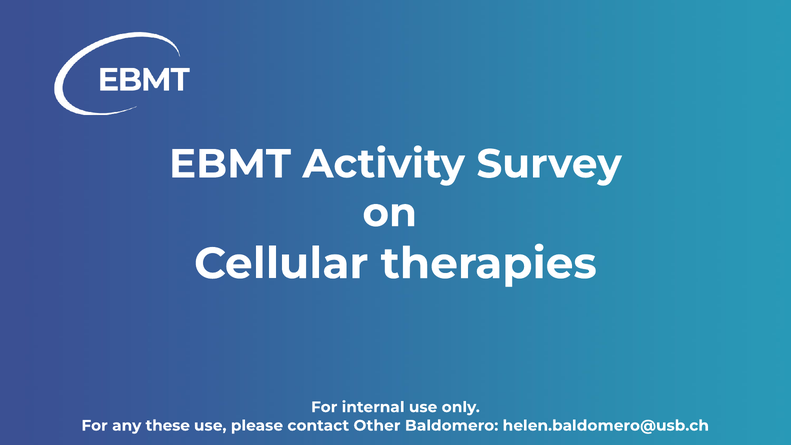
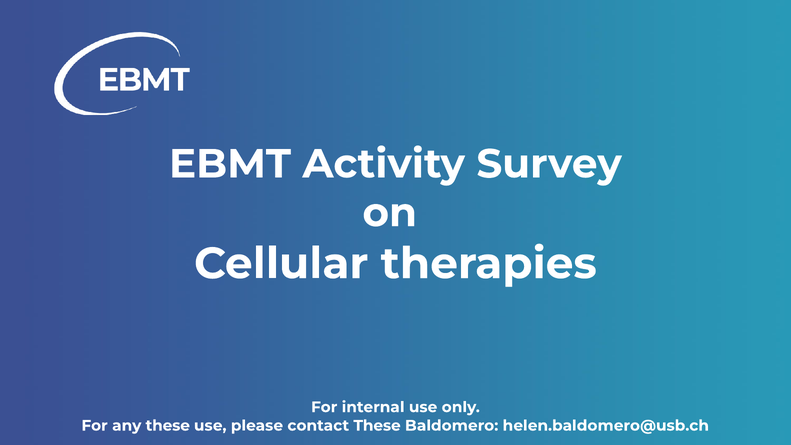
contact Other: Other -> These
